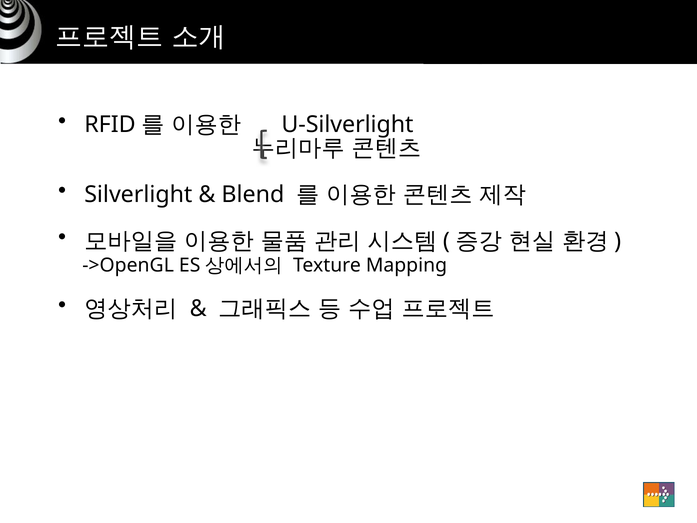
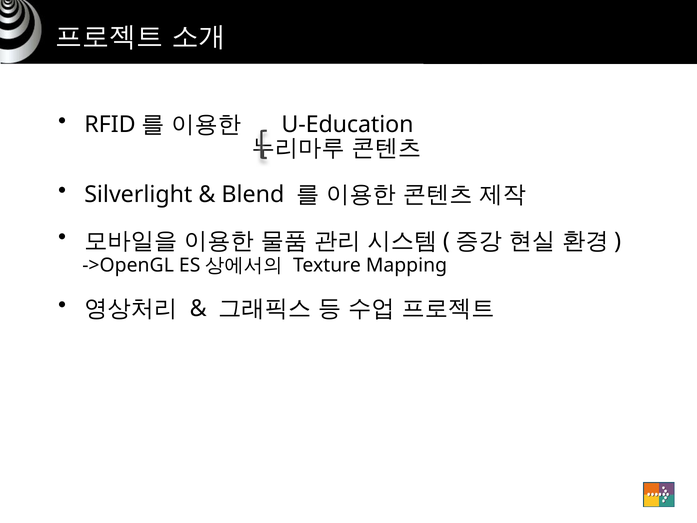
U-Silverlight: U-Silverlight -> U-Education
